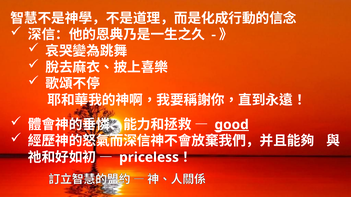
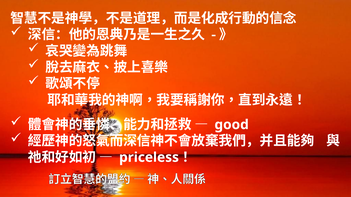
good underline: present -> none
